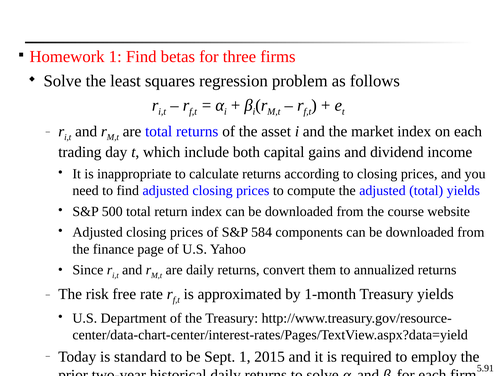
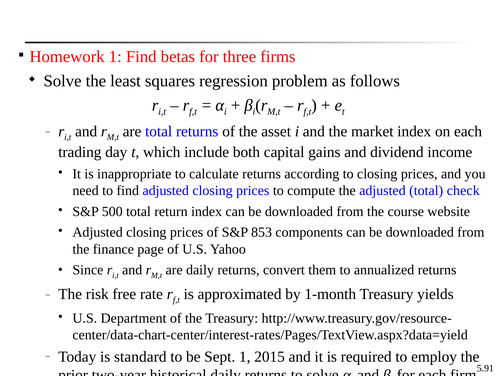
total yields: yields -> check
584: 584 -> 853
